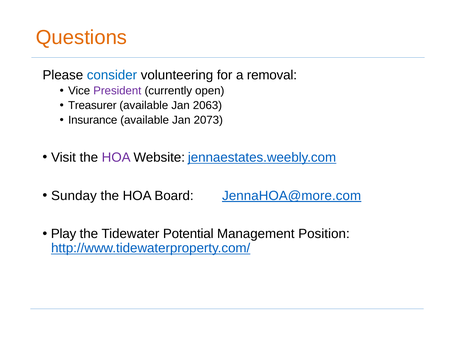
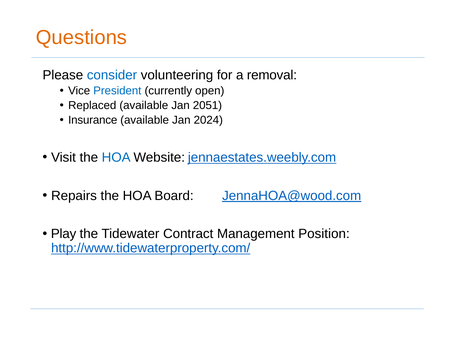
President colour: purple -> blue
Treasurer: Treasurer -> Replaced
2063: 2063 -> 2051
2073: 2073 -> 2024
HOA at (116, 157) colour: purple -> blue
Sunday: Sunday -> Repairs
JennaHOA@more.com: JennaHOA@more.com -> JennaHOA@wood.com
Potential: Potential -> Contract
